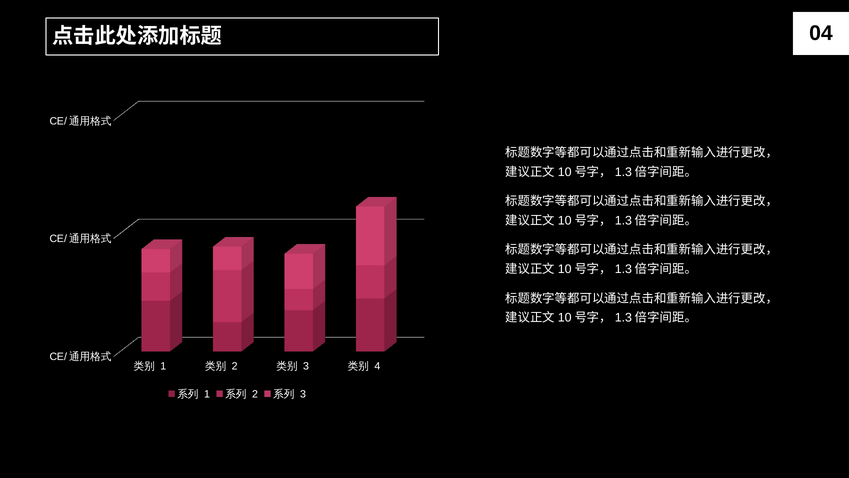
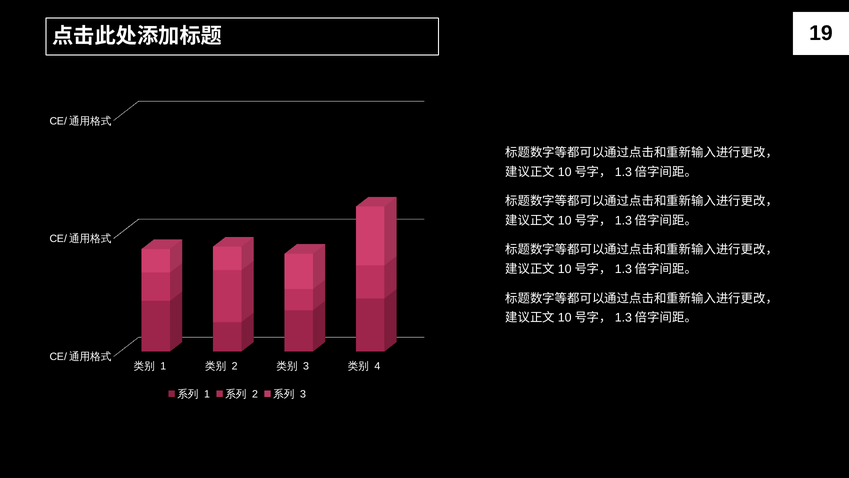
04: 04 -> 19
